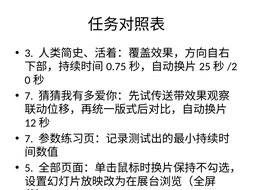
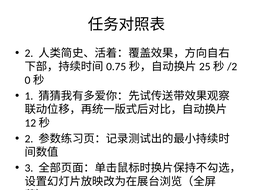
3 at (29, 53): 3 -> 2
7 at (29, 96): 7 -> 1
7 at (29, 139): 7 -> 2
5: 5 -> 3
